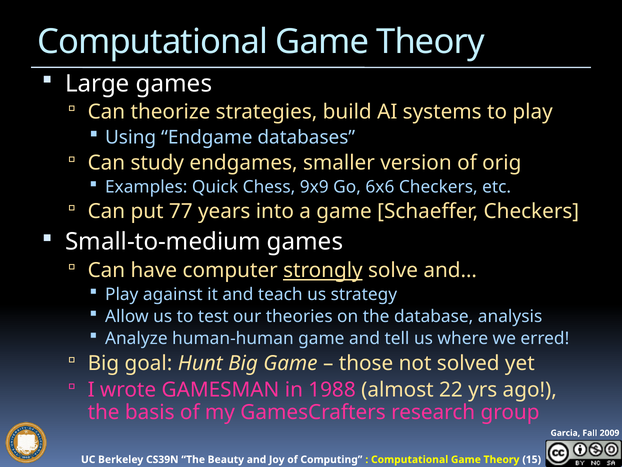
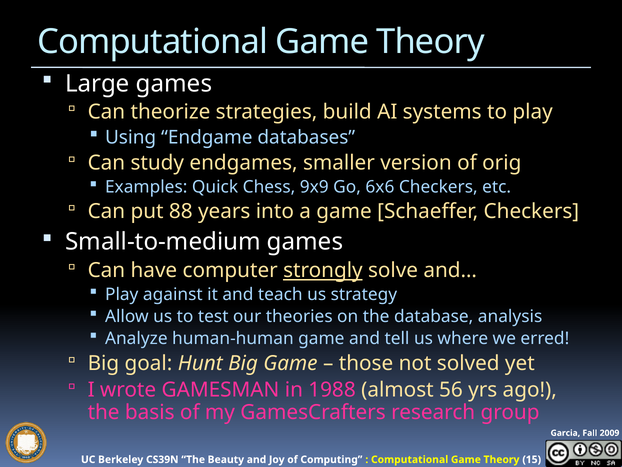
77: 77 -> 88
22: 22 -> 56
